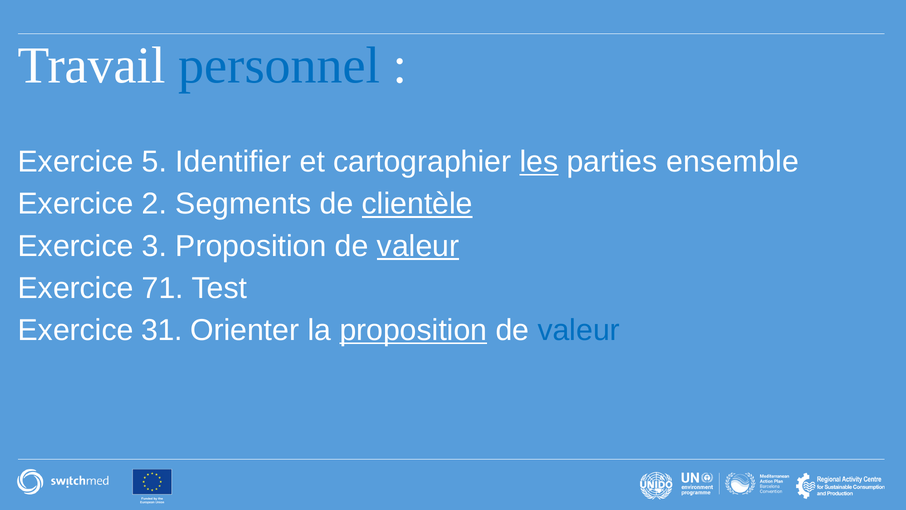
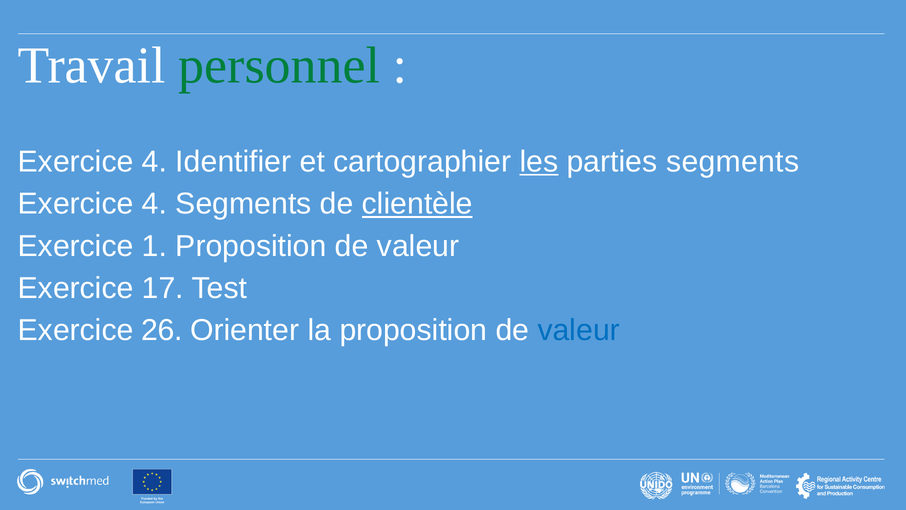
personnel colour: blue -> green
5 at (154, 162): 5 -> 4
parties ensemble: ensemble -> segments
2 at (154, 204): 2 -> 4
3: 3 -> 1
valeur at (418, 246) underline: present -> none
71: 71 -> 17
31: 31 -> 26
proposition at (413, 330) underline: present -> none
